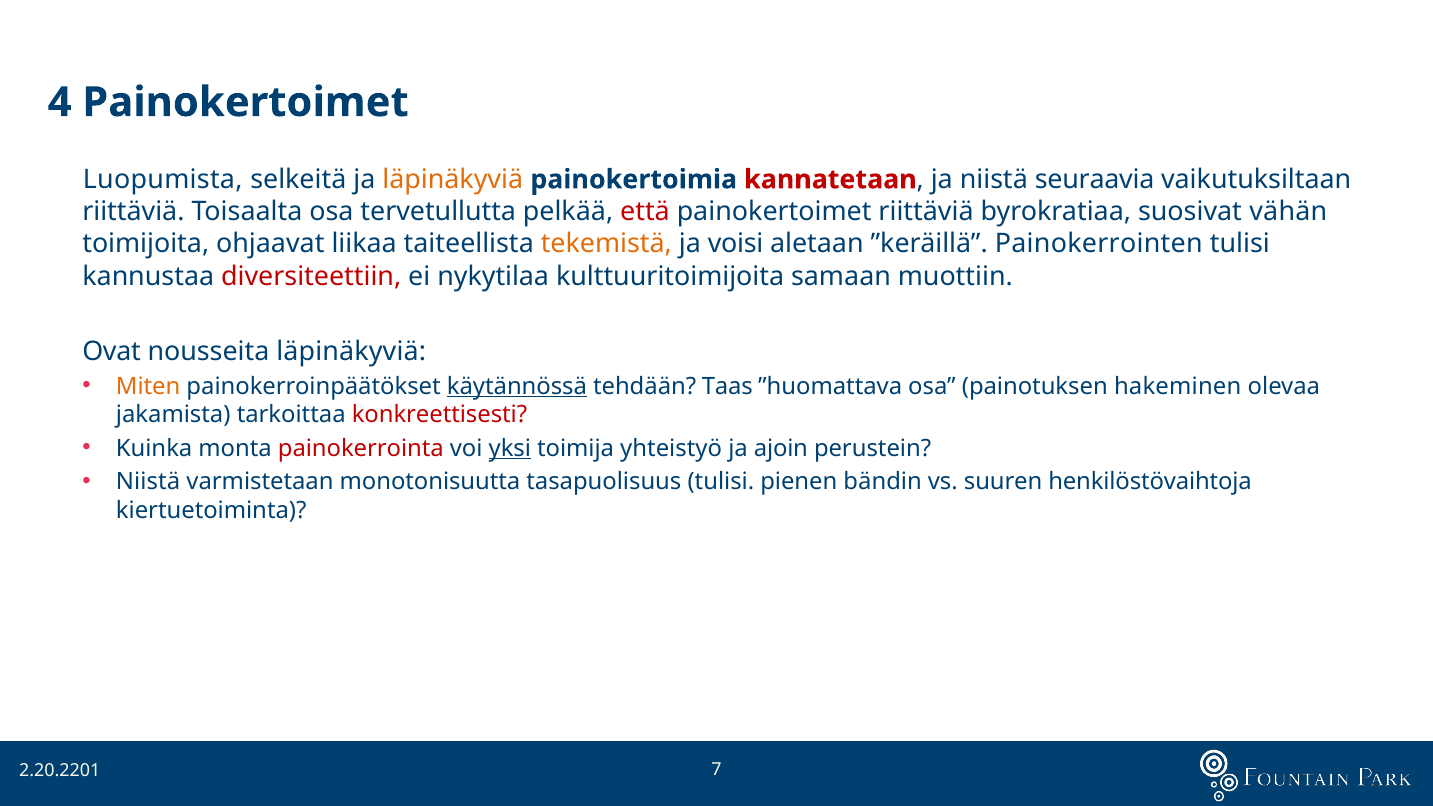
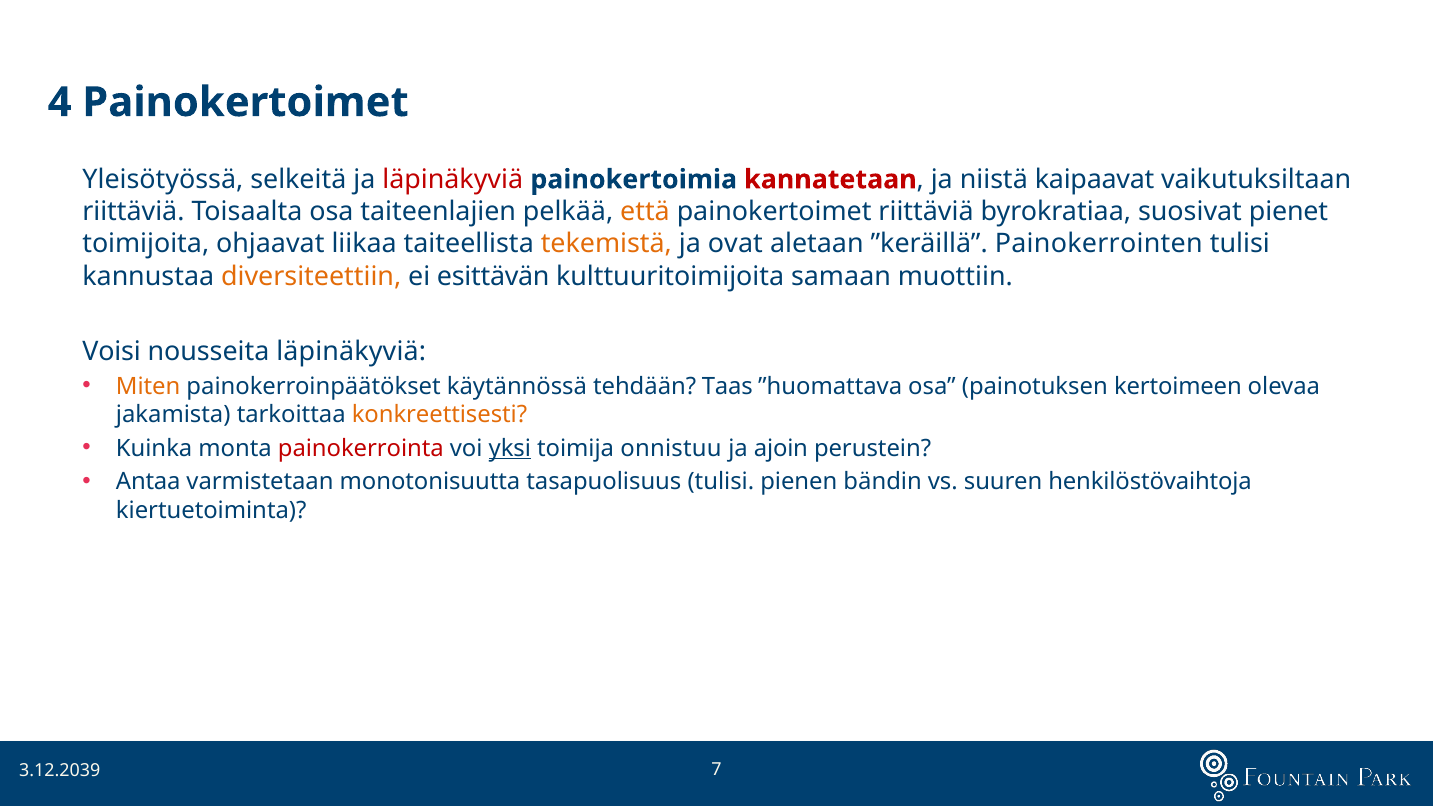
Luopumista: Luopumista -> Yleisötyössä
läpinäkyviä at (453, 180) colour: orange -> red
seuraavia: seuraavia -> kaipaavat
tervetullutta: tervetullutta -> taiteenlajien
että colour: red -> orange
vähän: vähän -> pienet
voisi: voisi -> ovat
diversiteettiin colour: red -> orange
nykytilaa: nykytilaa -> esittävän
Ovat: Ovat -> Voisi
käytännössä underline: present -> none
hakeminen: hakeminen -> kertoimeen
konkreettisesti colour: red -> orange
yhteistyö: yhteistyö -> onnistuu
Niistä at (148, 482): Niistä -> Antaa
2.20.2201: 2.20.2201 -> 3.12.2039
